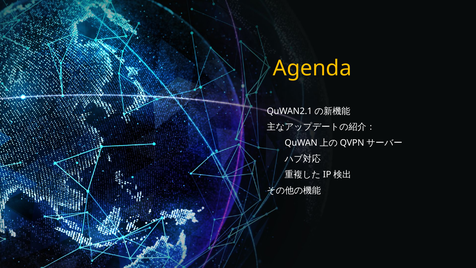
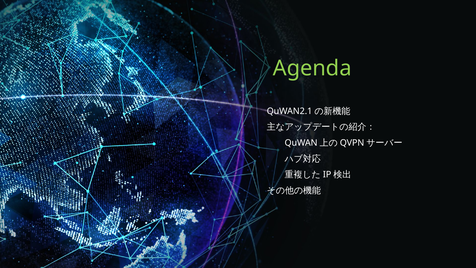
Agenda colour: yellow -> light green
